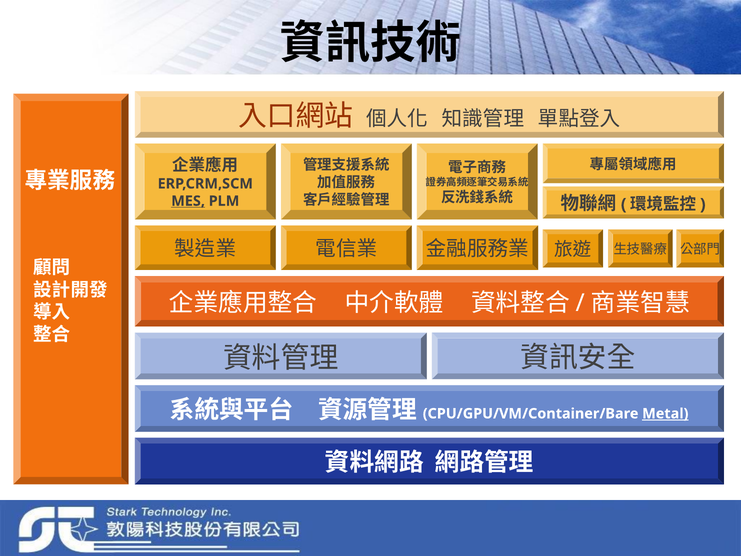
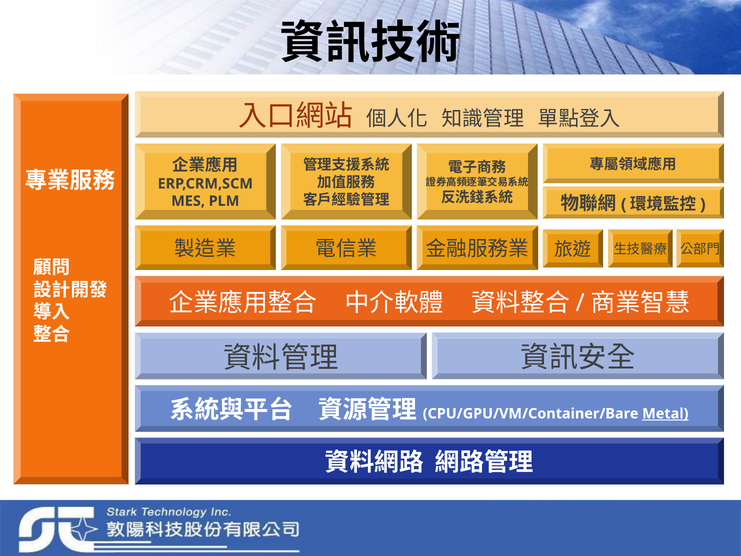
MES underline: present -> none
